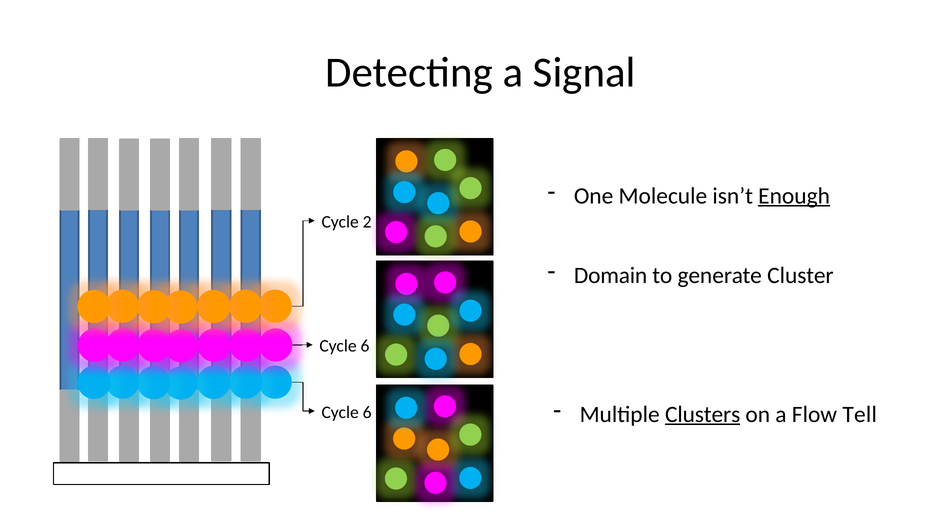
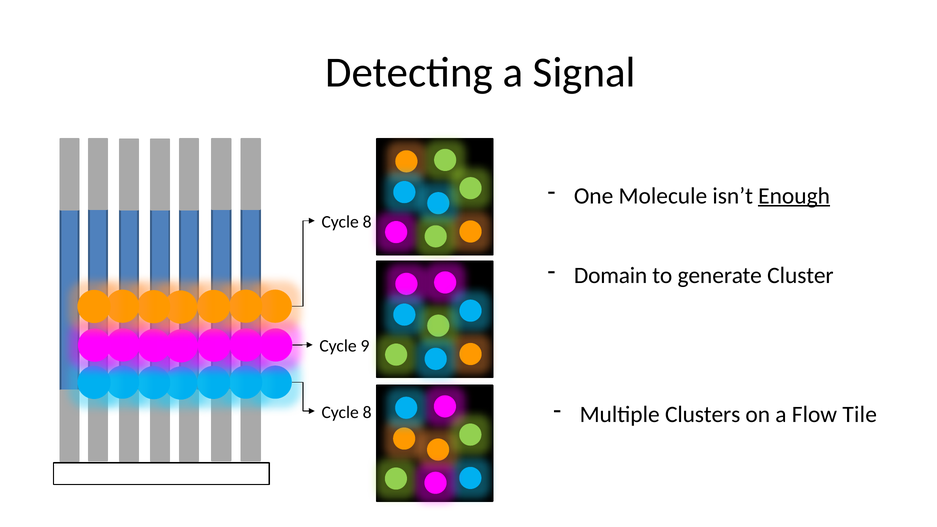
2 at (367, 222): 2 -> 8
6 at (365, 346): 6 -> 9
Clusters underline: present -> none
Tell: Tell -> Tile
6 at (367, 412): 6 -> 8
